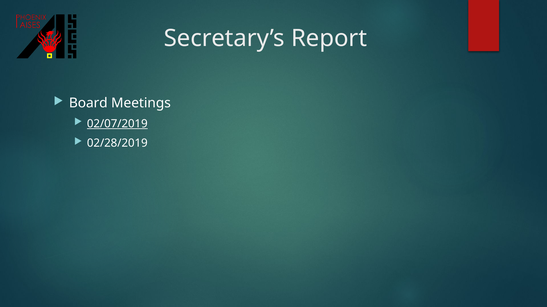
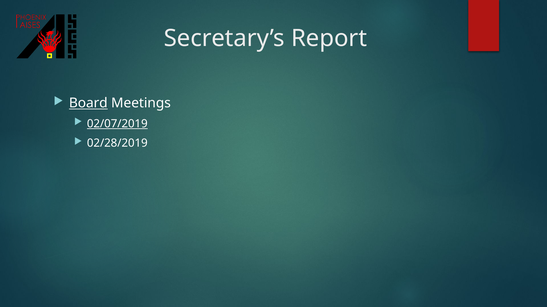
Board underline: none -> present
